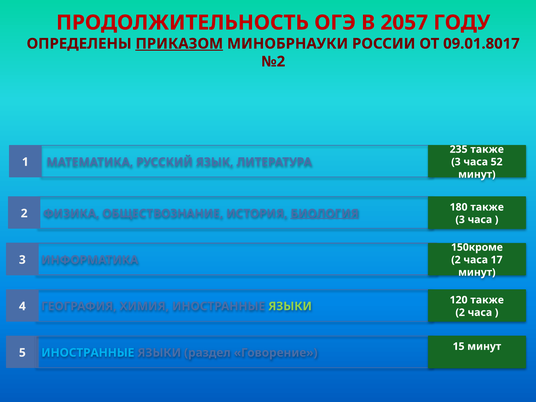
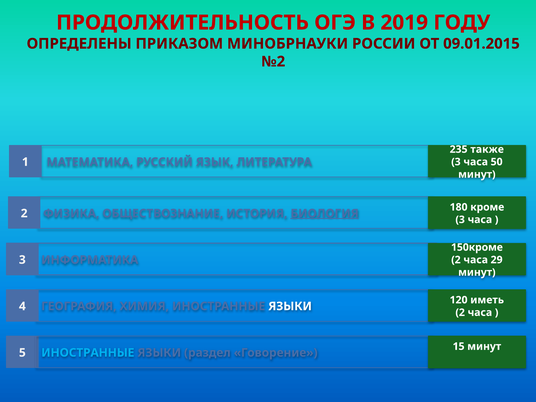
2057: 2057 -> 2019
ПРИКАЗОМ underline: present -> none
09.01.8017: 09.01.8017 -> 09.01.2015
52: 52 -> 50
180 также: также -> кроме
17: 17 -> 29
120 также: также -> иметь
ЯЗЫКИ at (290, 306) colour: light green -> white
